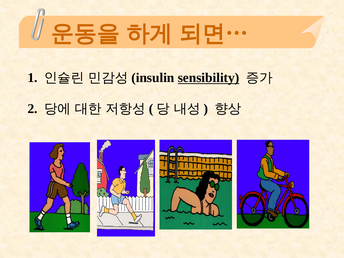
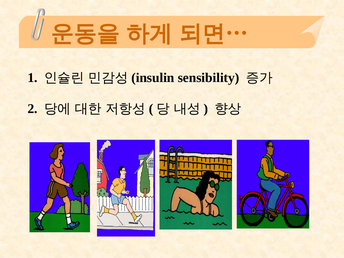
sensibility underline: present -> none
